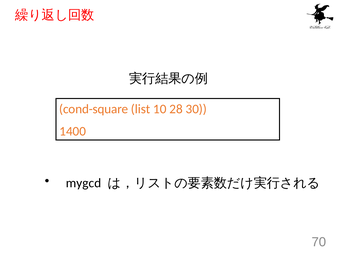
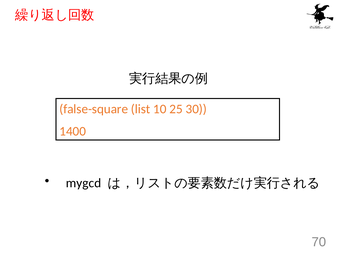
cond-square: cond-square -> false-square
28: 28 -> 25
